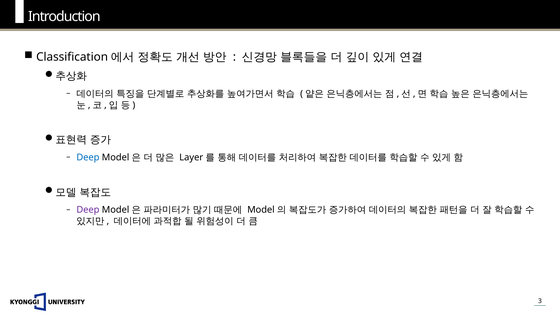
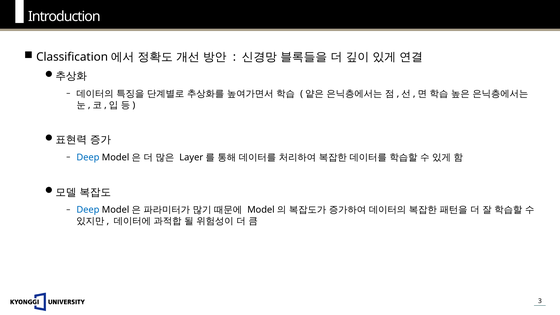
Deep at (88, 210) colour: purple -> blue
